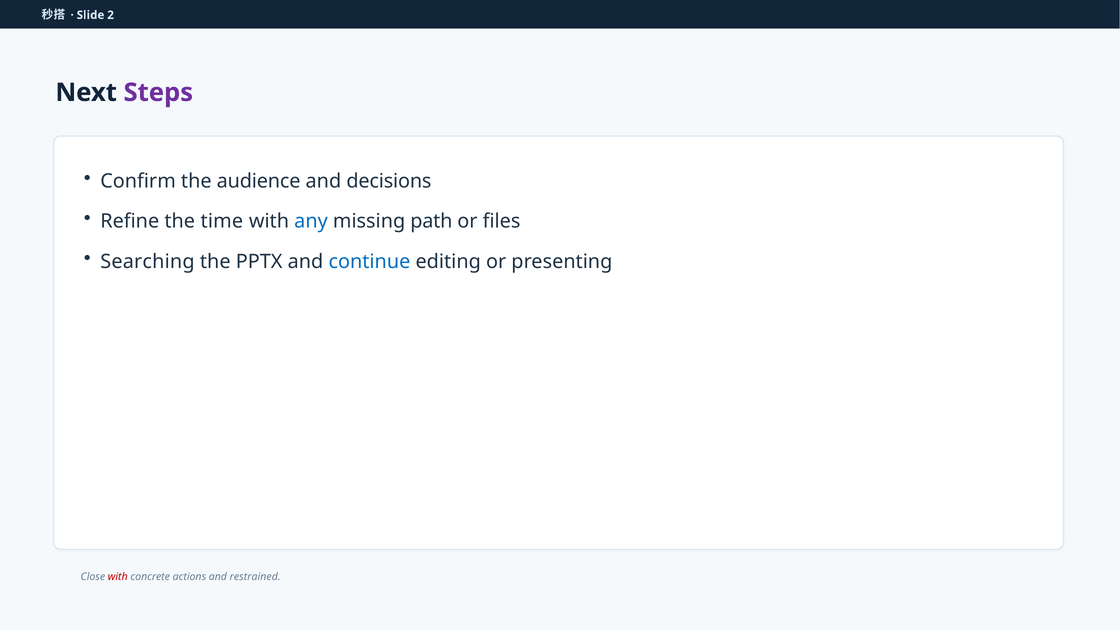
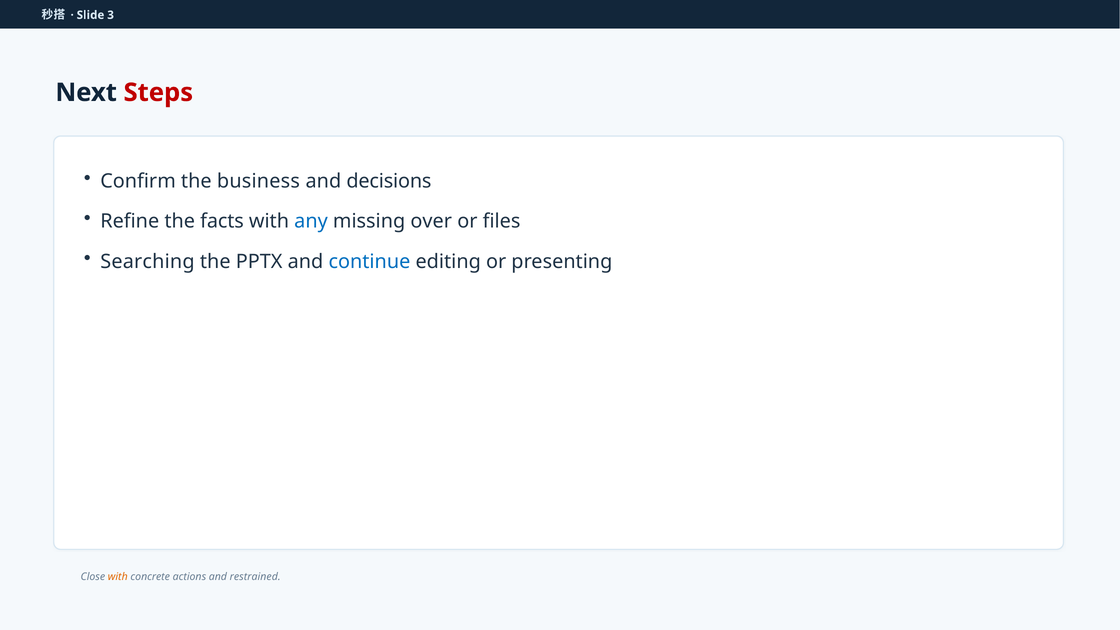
2: 2 -> 3
Steps colour: purple -> red
audience: audience -> business
time: time -> facts
path: path -> over
with at (118, 577) colour: red -> orange
